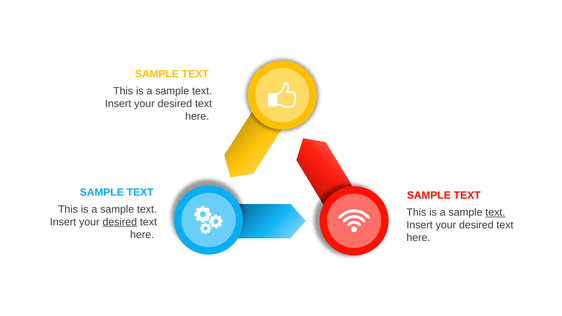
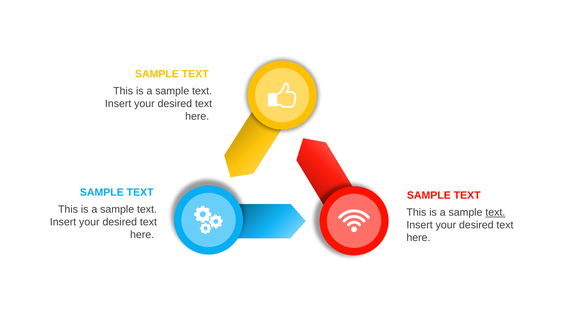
desired at (120, 222) underline: present -> none
